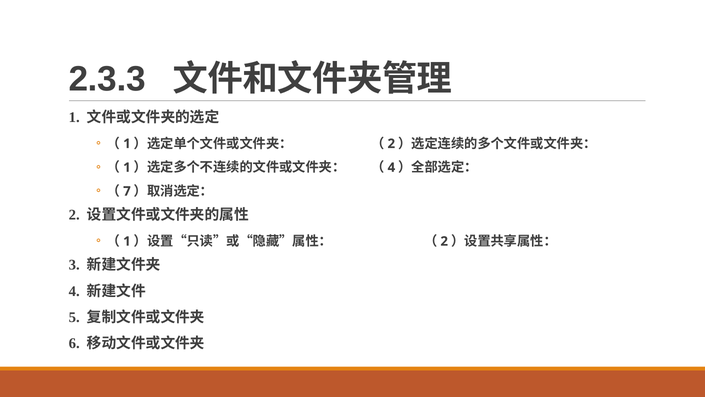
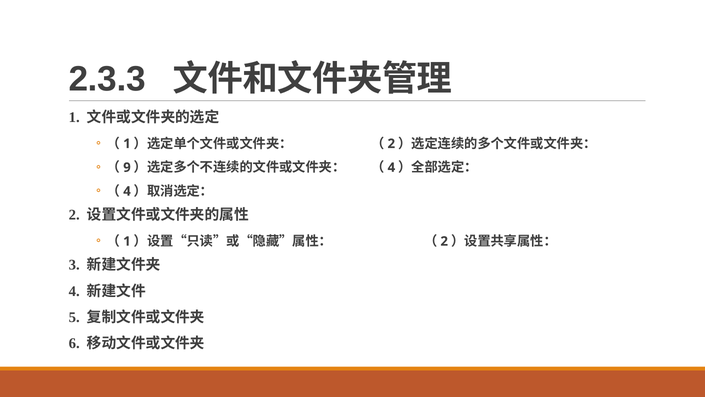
1 at (127, 167): 1 -> 9
7 at (127, 191): 7 -> 4
